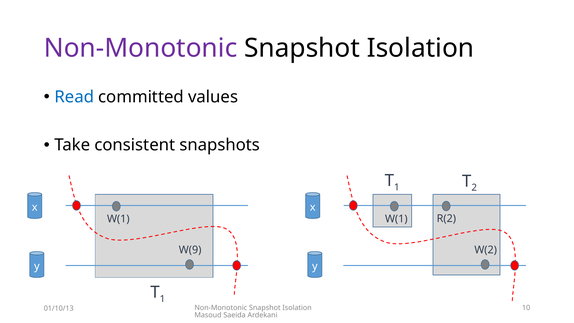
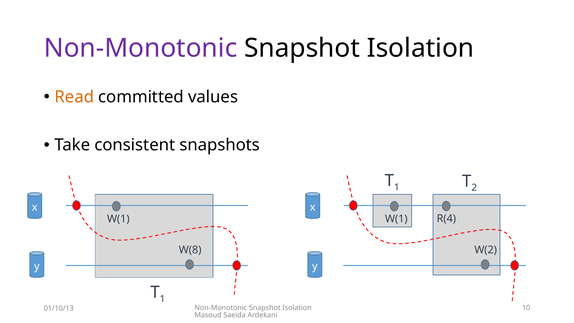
Read colour: blue -> orange
R(2: R(2 -> R(4
W(9: W(9 -> W(8
